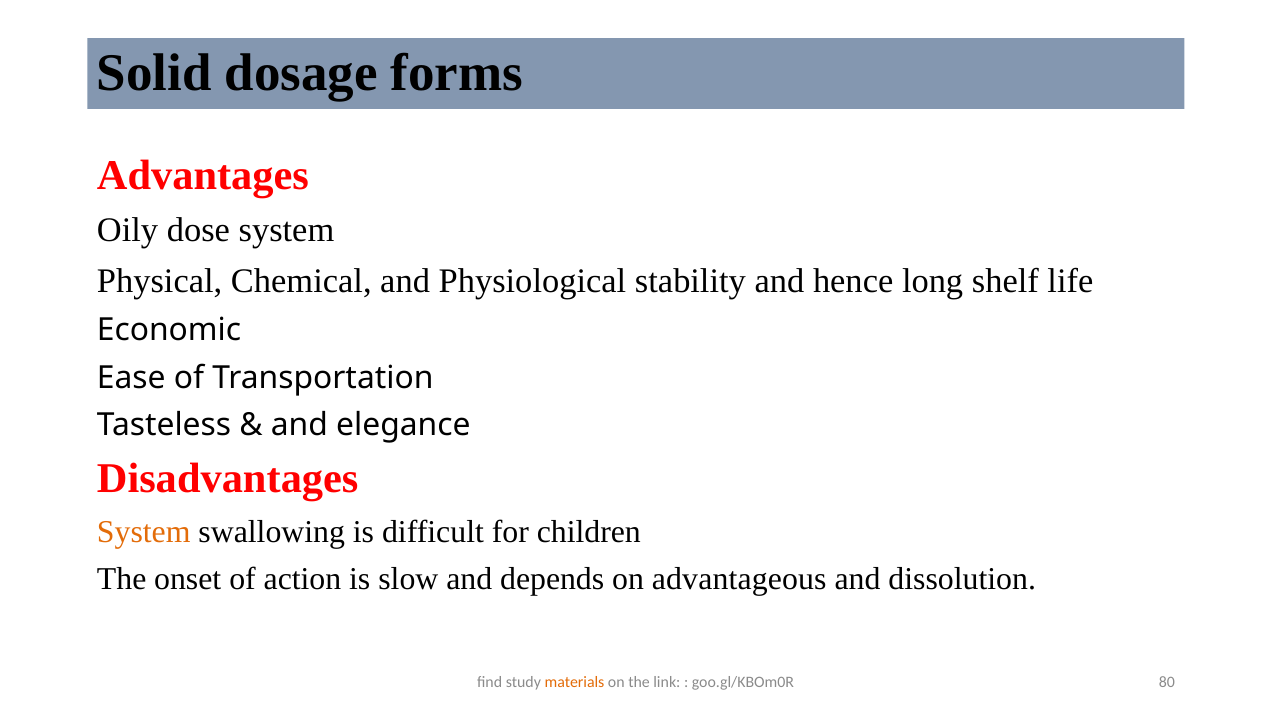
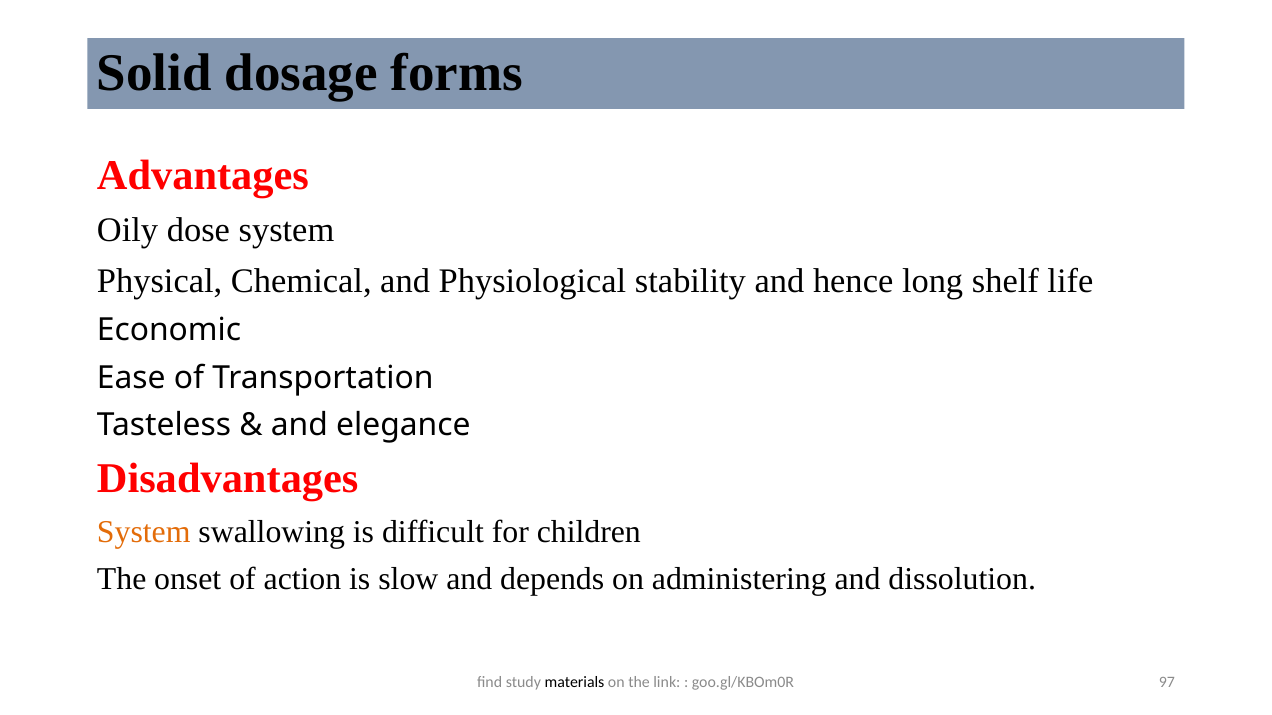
advantageous: advantageous -> administering
materials colour: orange -> black
80: 80 -> 97
